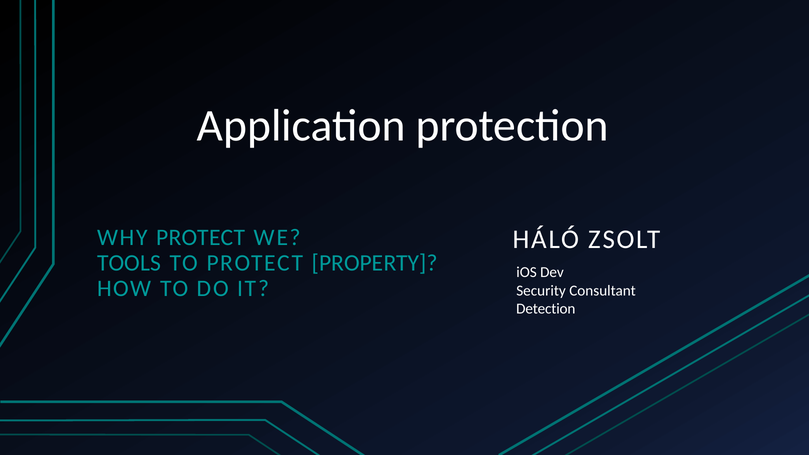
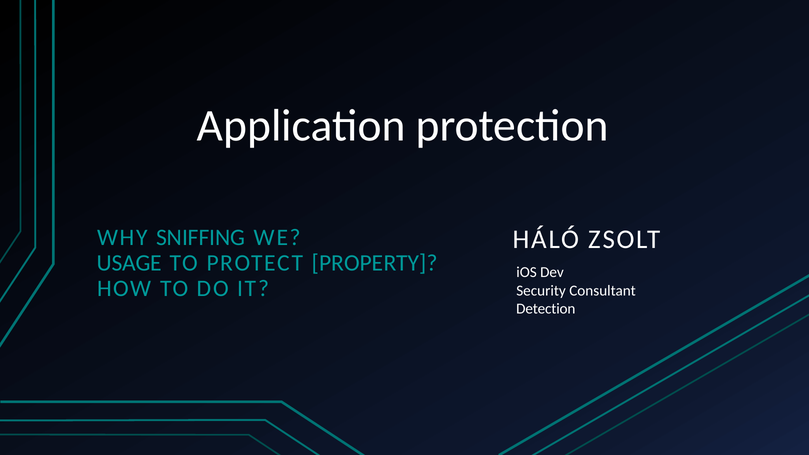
WHY PROTECT: PROTECT -> SNIFFING
TOOLS: TOOLS -> USAGE
